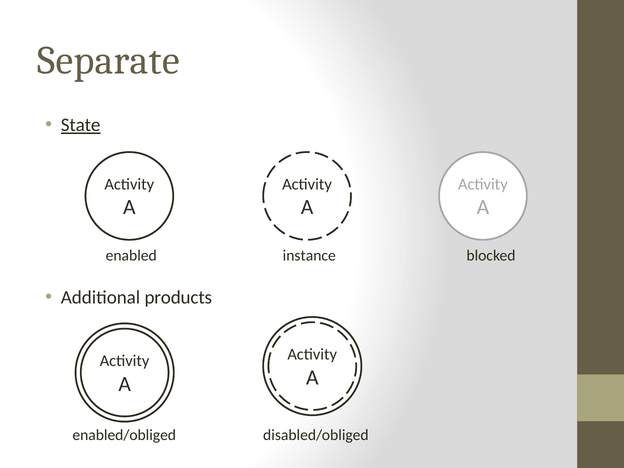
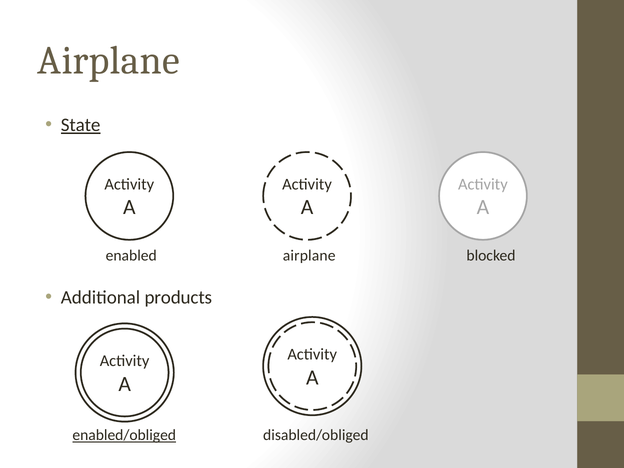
Separate at (109, 61): Separate -> Airplane
enabled instance: instance -> airplane
enabled/obliged underline: none -> present
